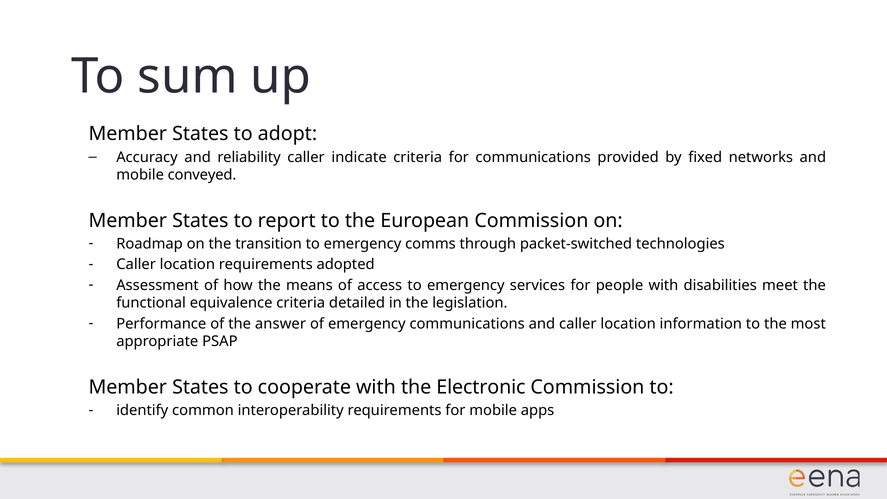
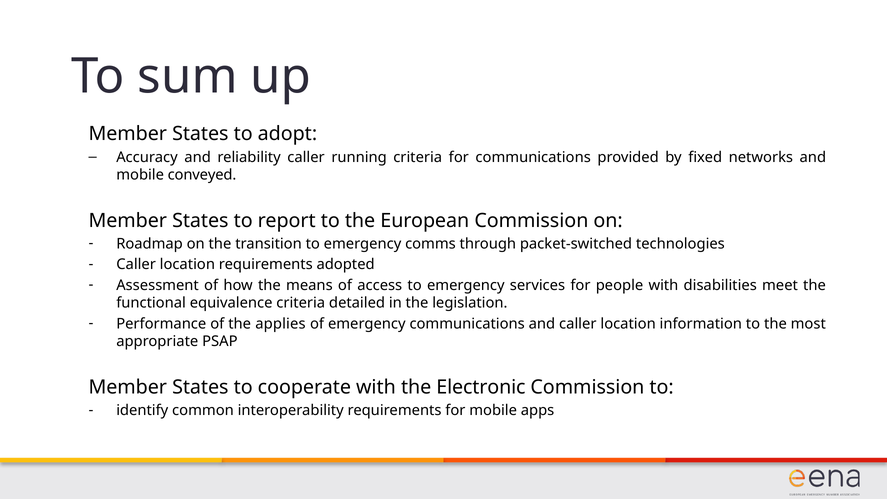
indicate: indicate -> running
answer: answer -> applies
